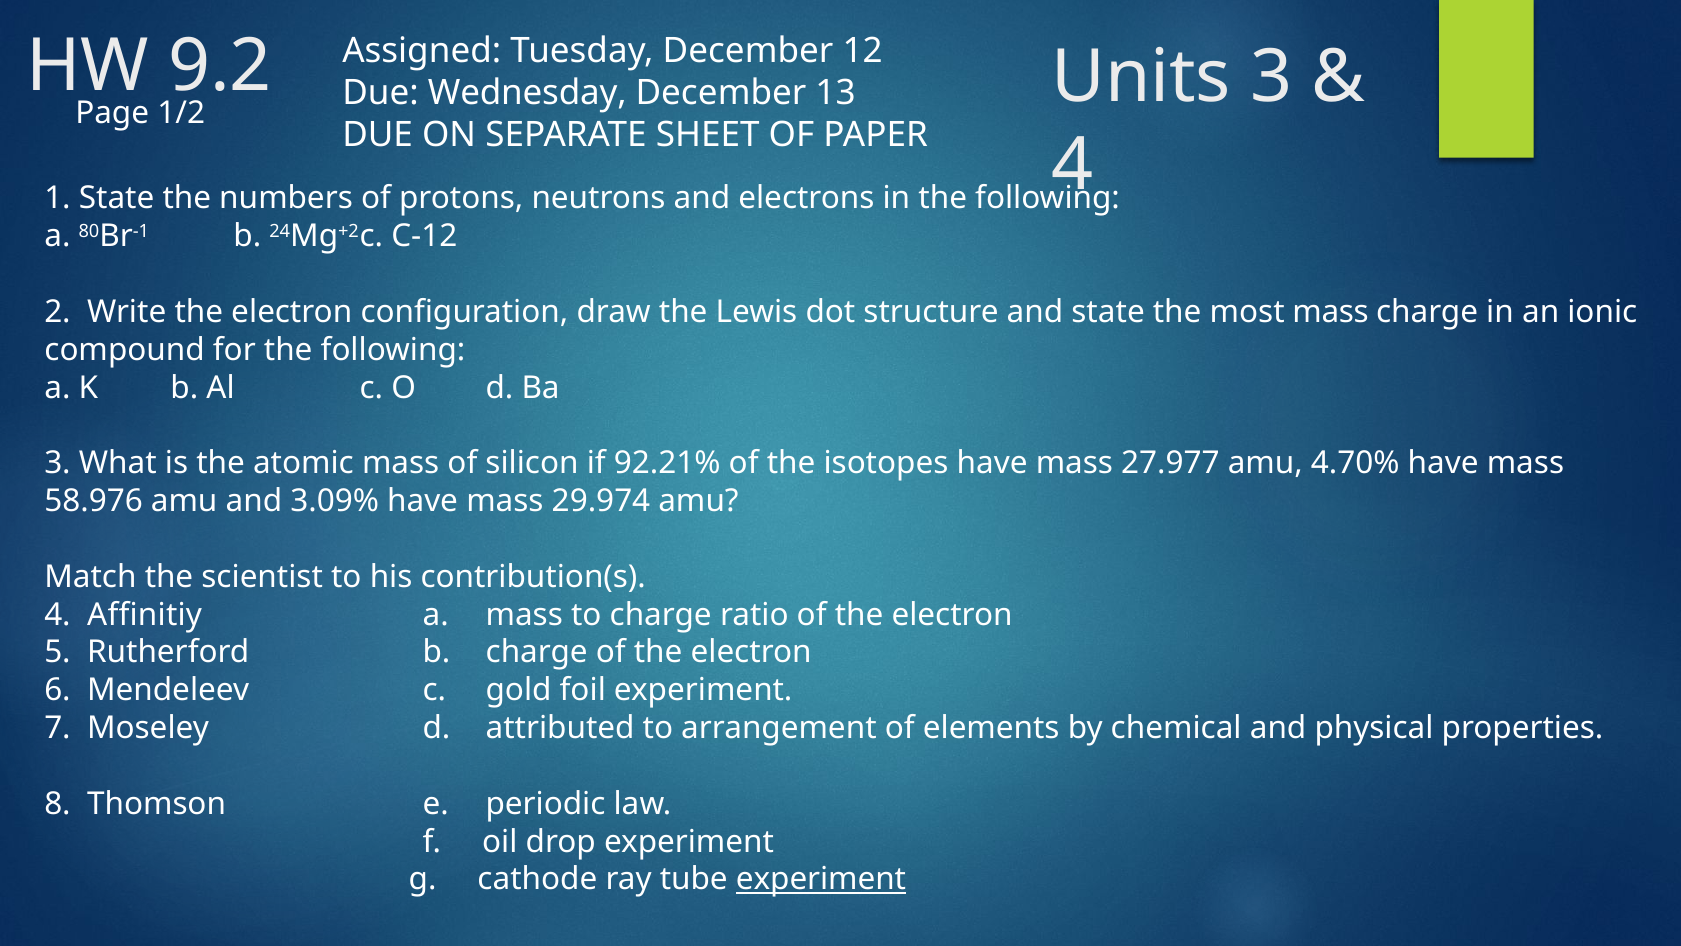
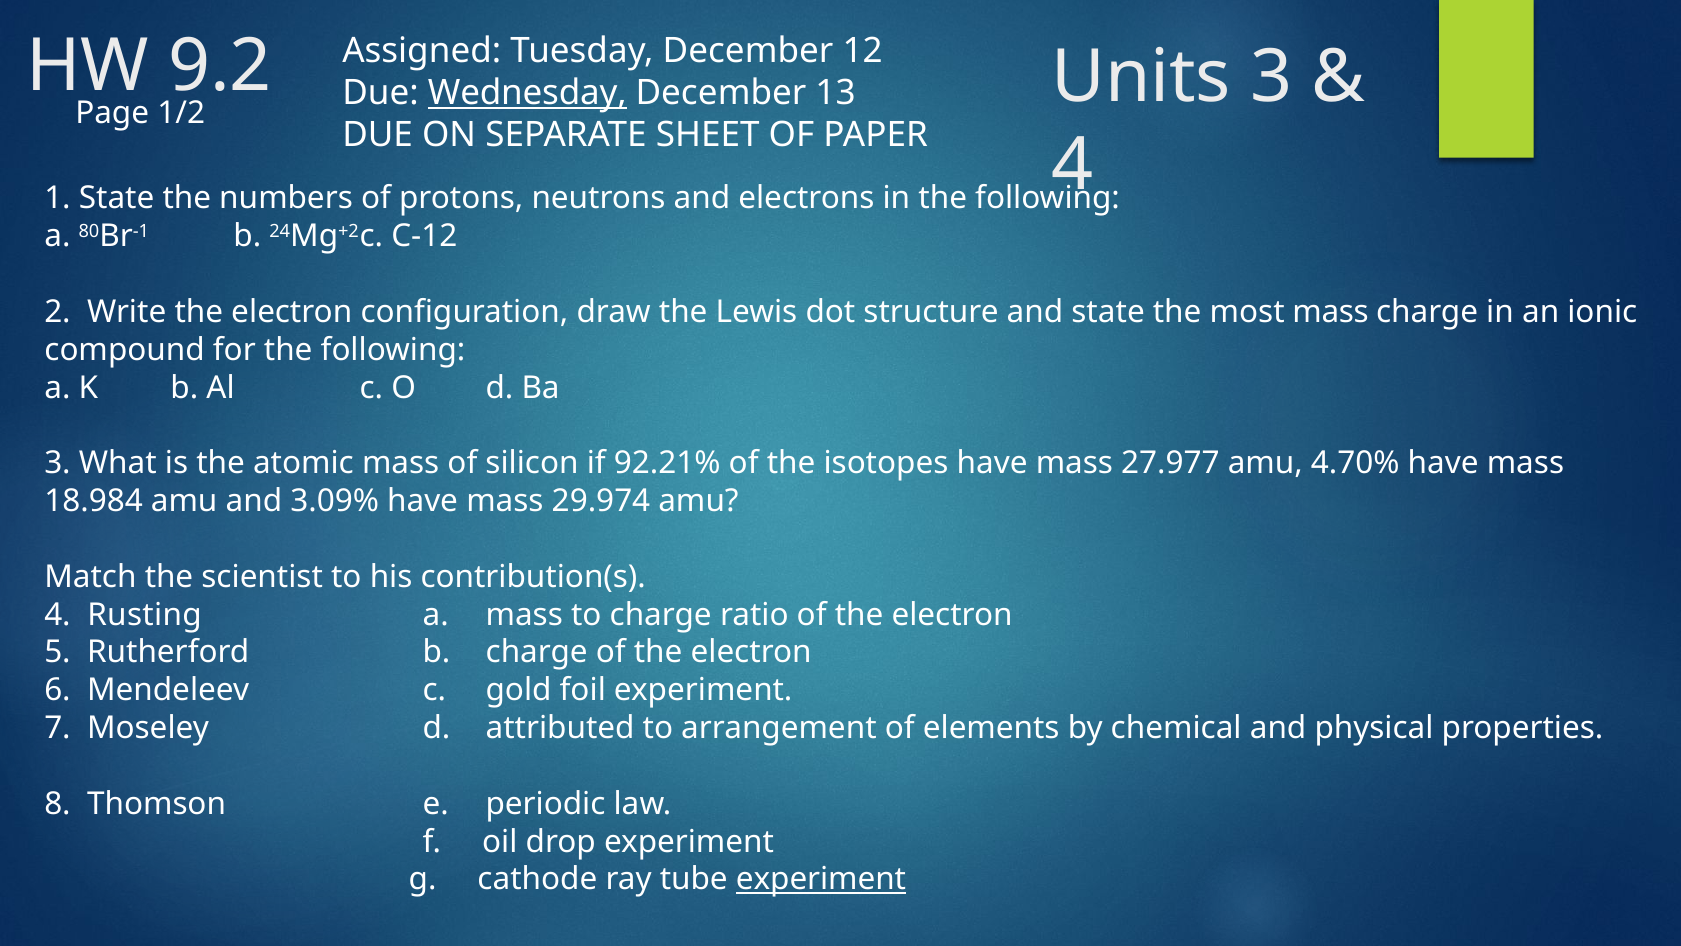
Wednesday underline: none -> present
58.976: 58.976 -> 18.984
Affinitiy: Affinitiy -> Rusting
